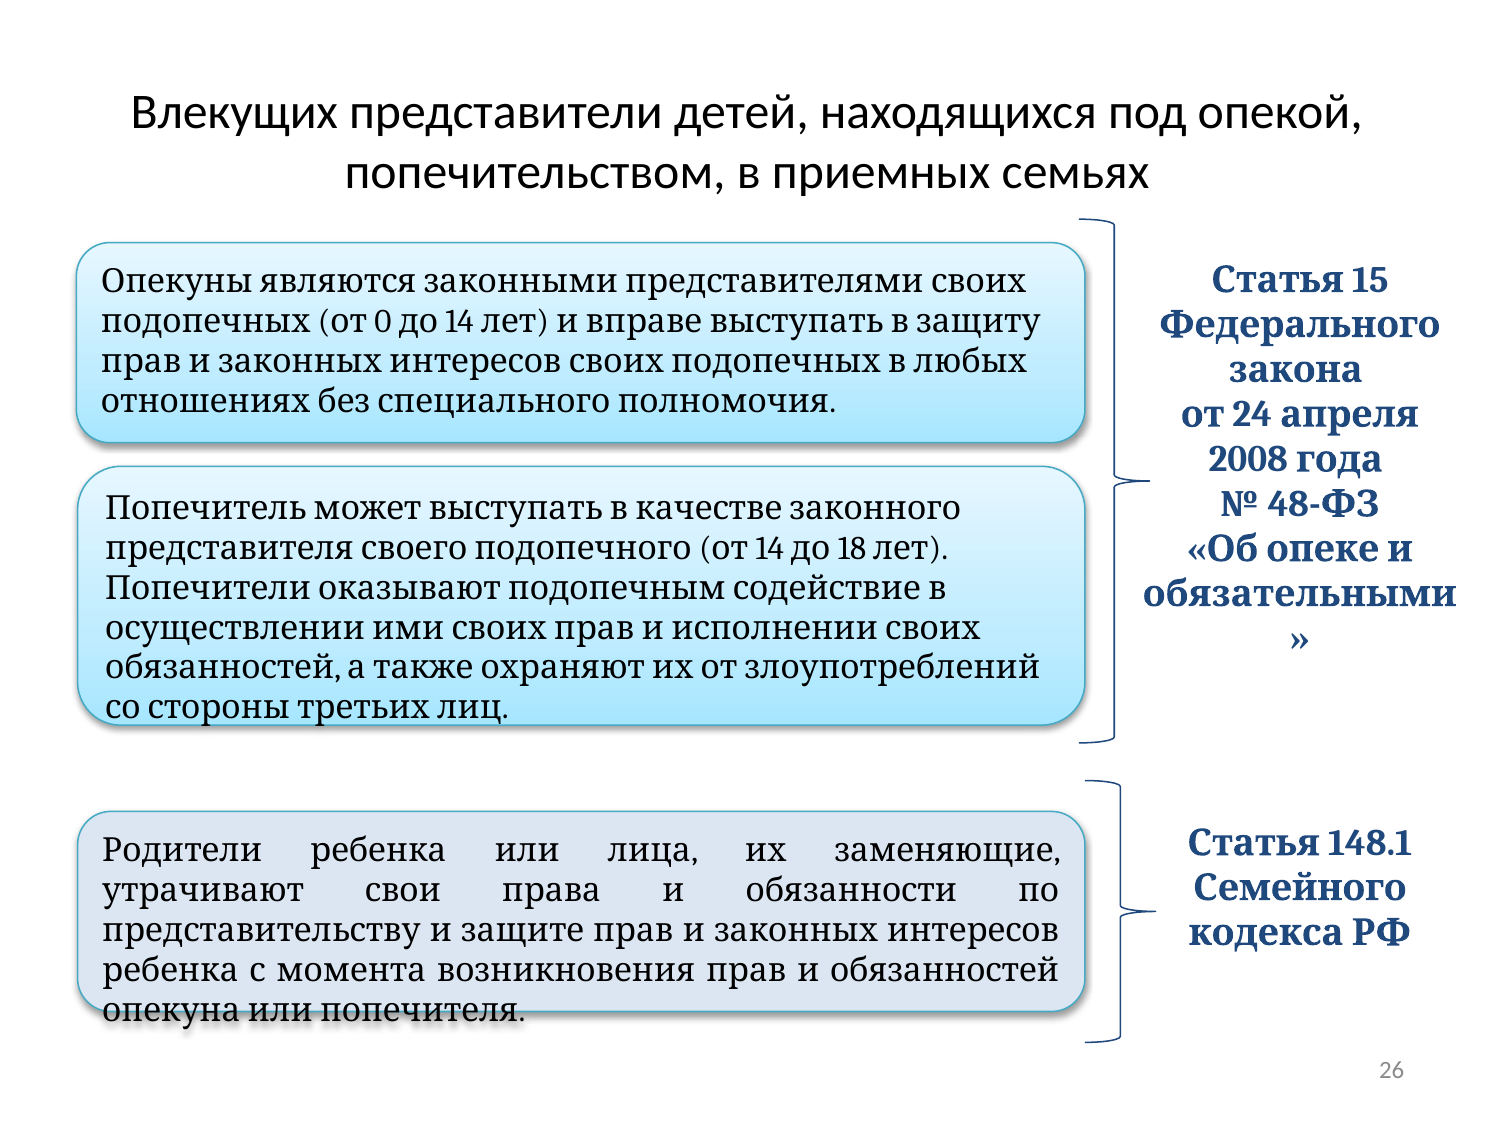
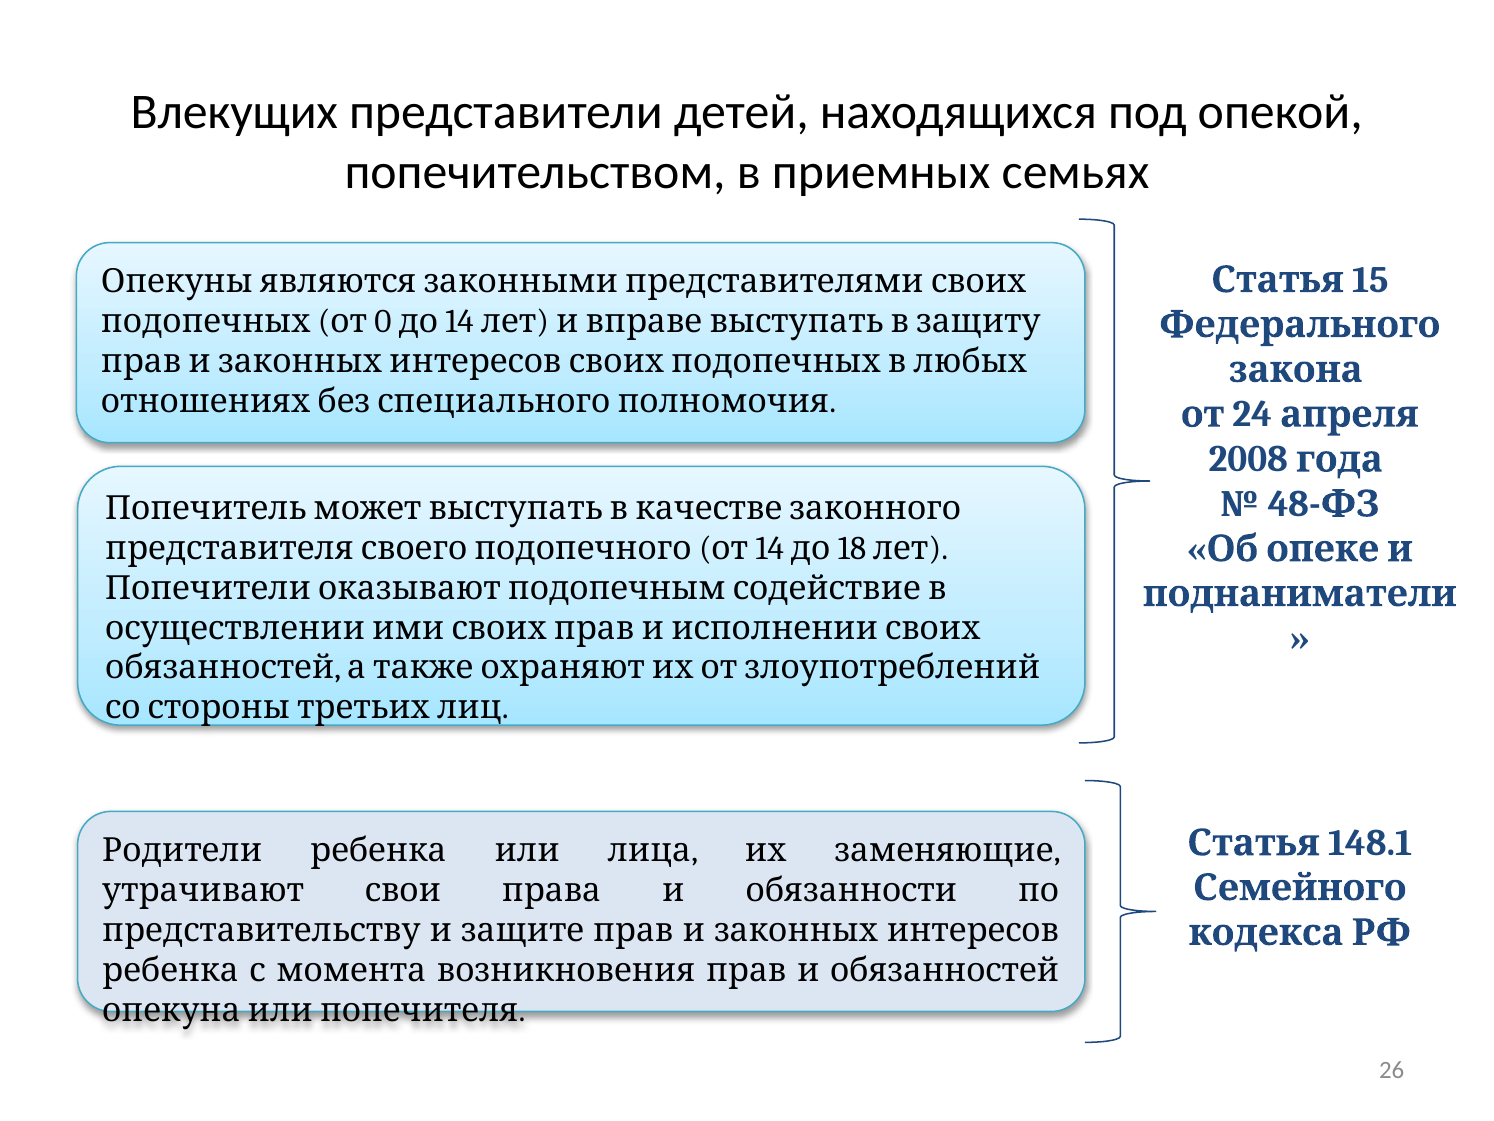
обязательными: обязательными -> поднаниматели
